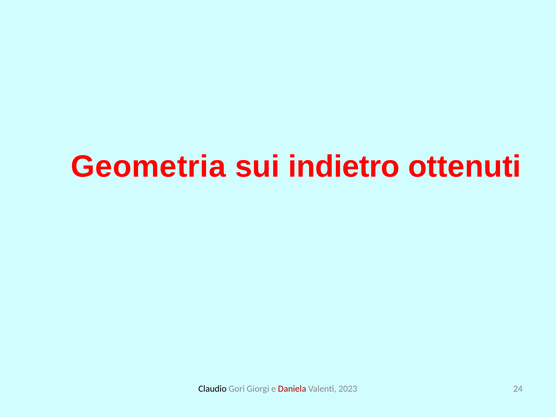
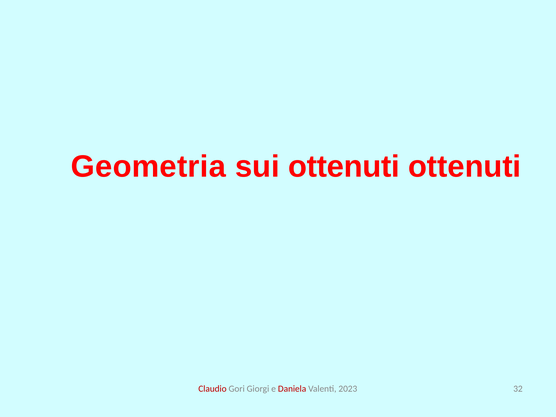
sui indietro: indietro -> ottenuti
Claudio colour: black -> red
24: 24 -> 32
